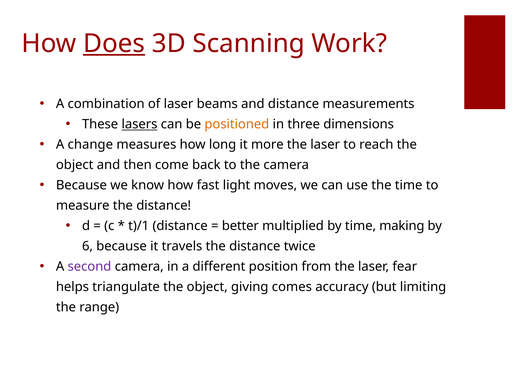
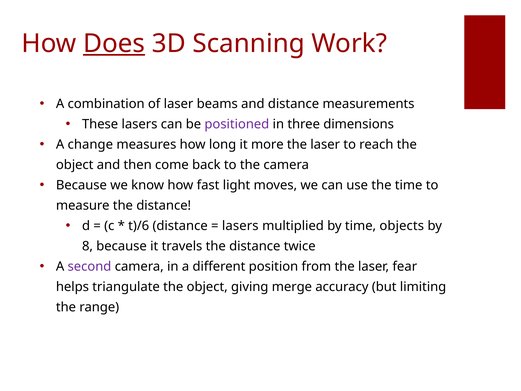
lasers at (140, 124) underline: present -> none
positioned colour: orange -> purple
t)/1: t)/1 -> t)/6
better at (240, 226): better -> lasers
making: making -> objects
6: 6 -> 8
comes: comes -> merge
